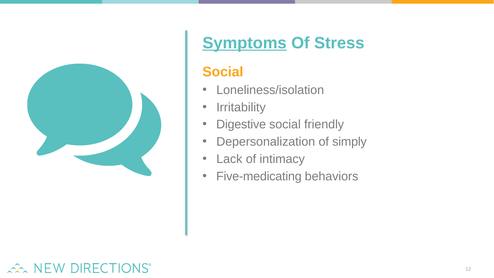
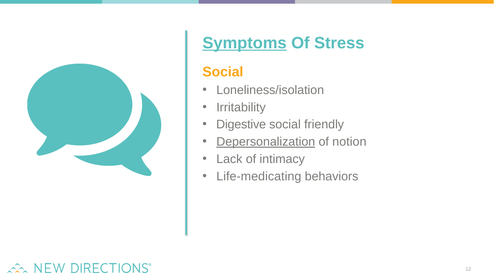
Depersonalization underline: none -> present
simply: simply -> notion
Five-medicating: Five-medicating -> Life-medicating
